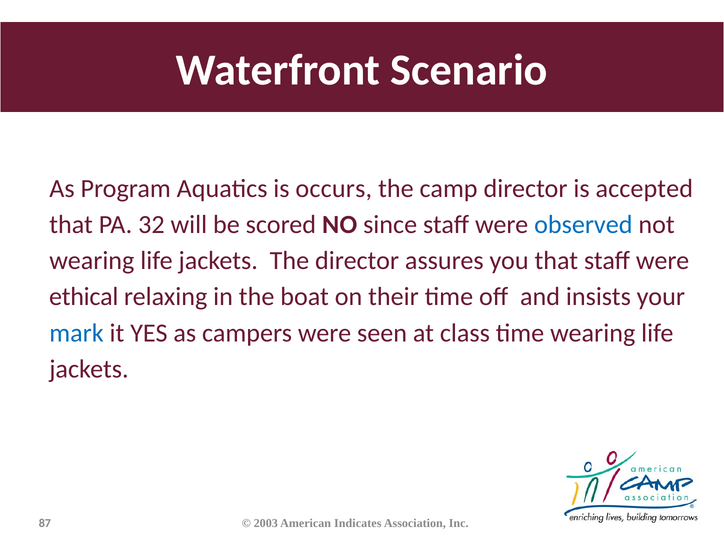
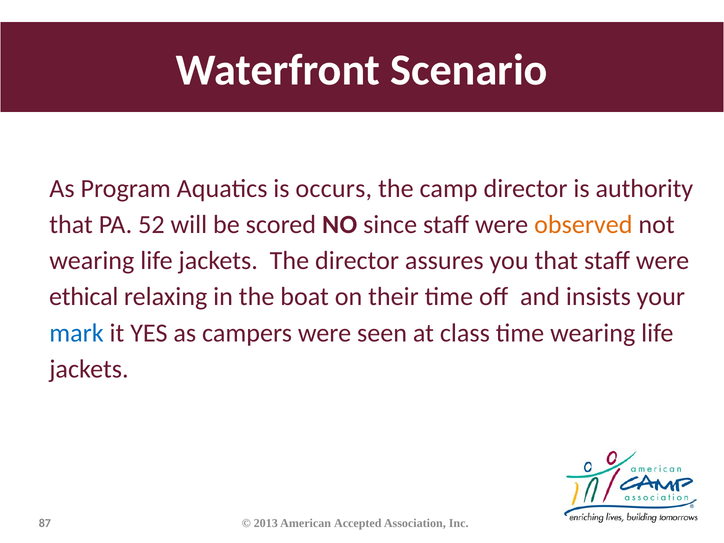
accepted: accepted -> authority
32: 32 -> 52
observed colour: blue -> orange
2003: 2003 -> 2013
Indicates: Indicates -> Accepted
